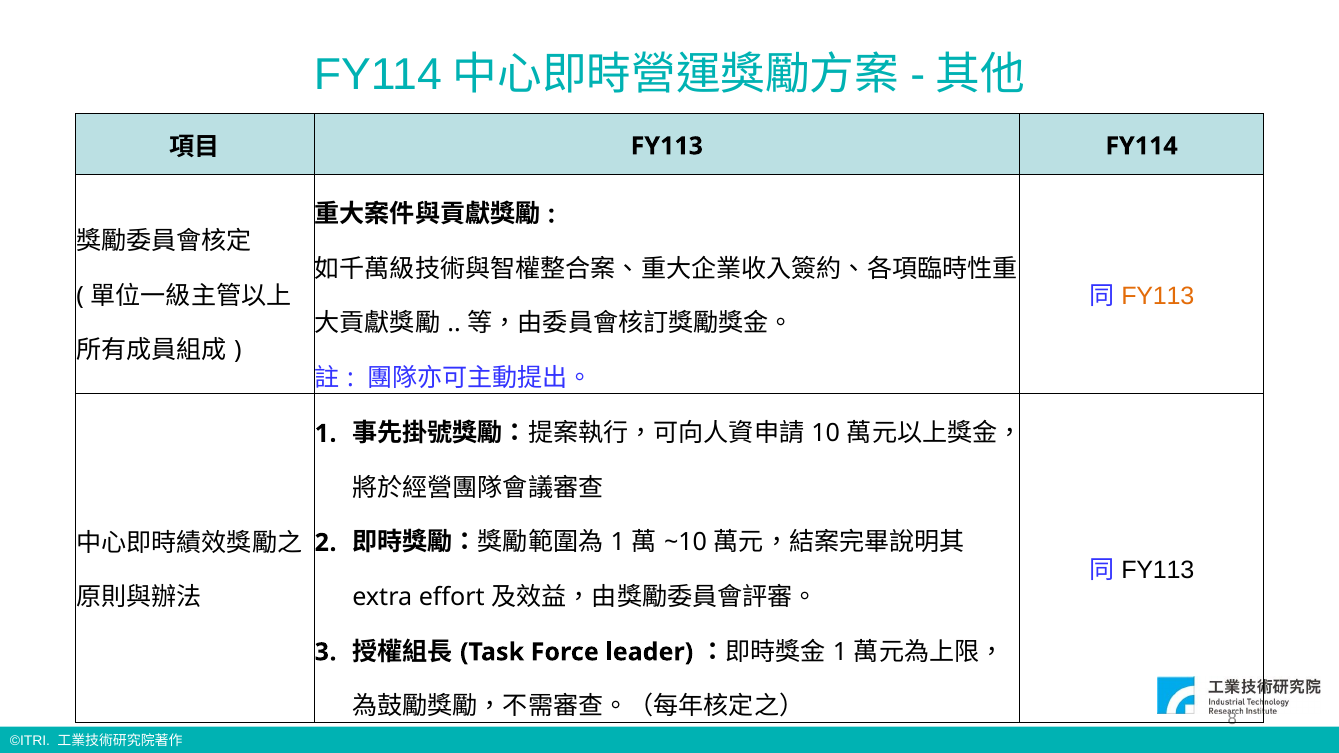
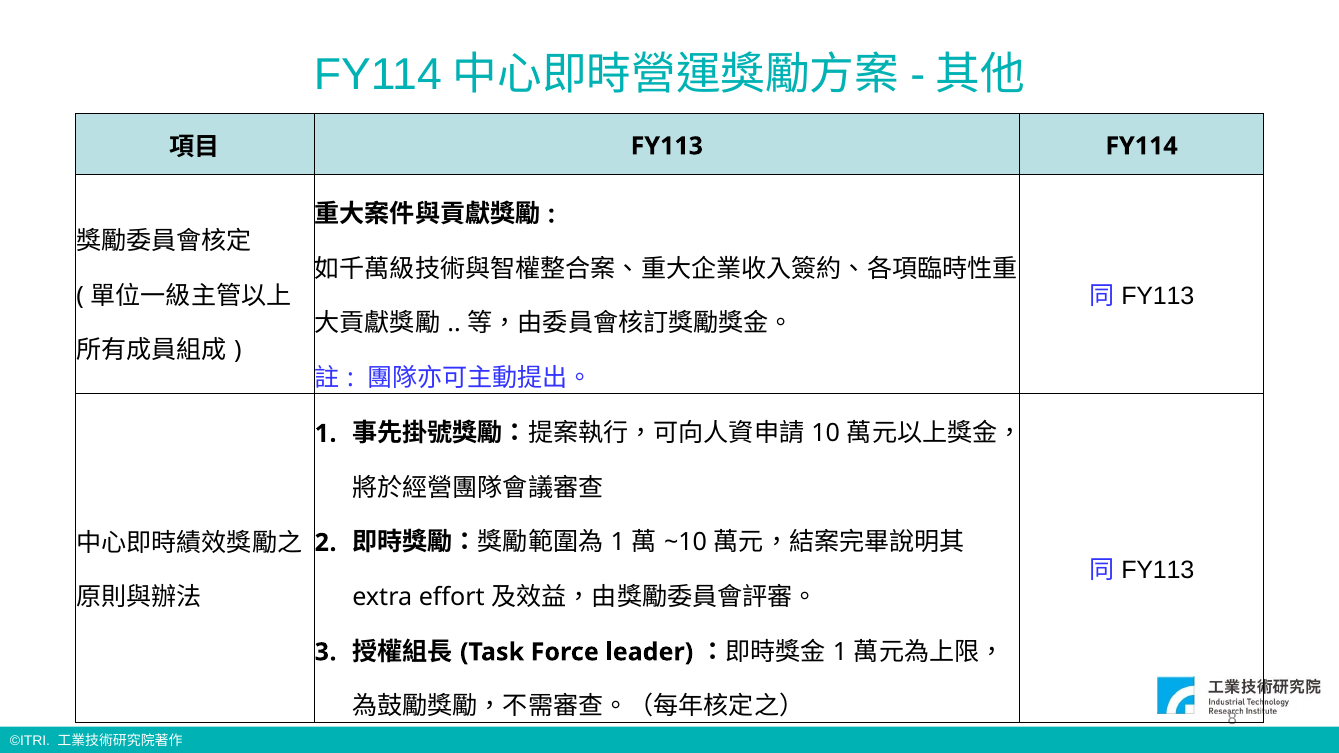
FY113 at (1158, 296) colour: orange -> black
